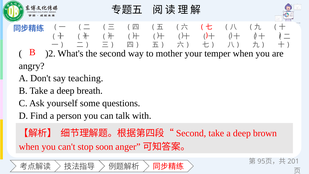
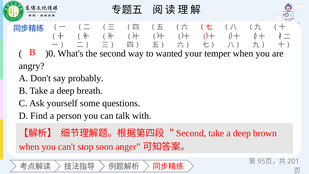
)2: )2 -> )0
mother: mother -> wanted
teaching: teaching -> probably
